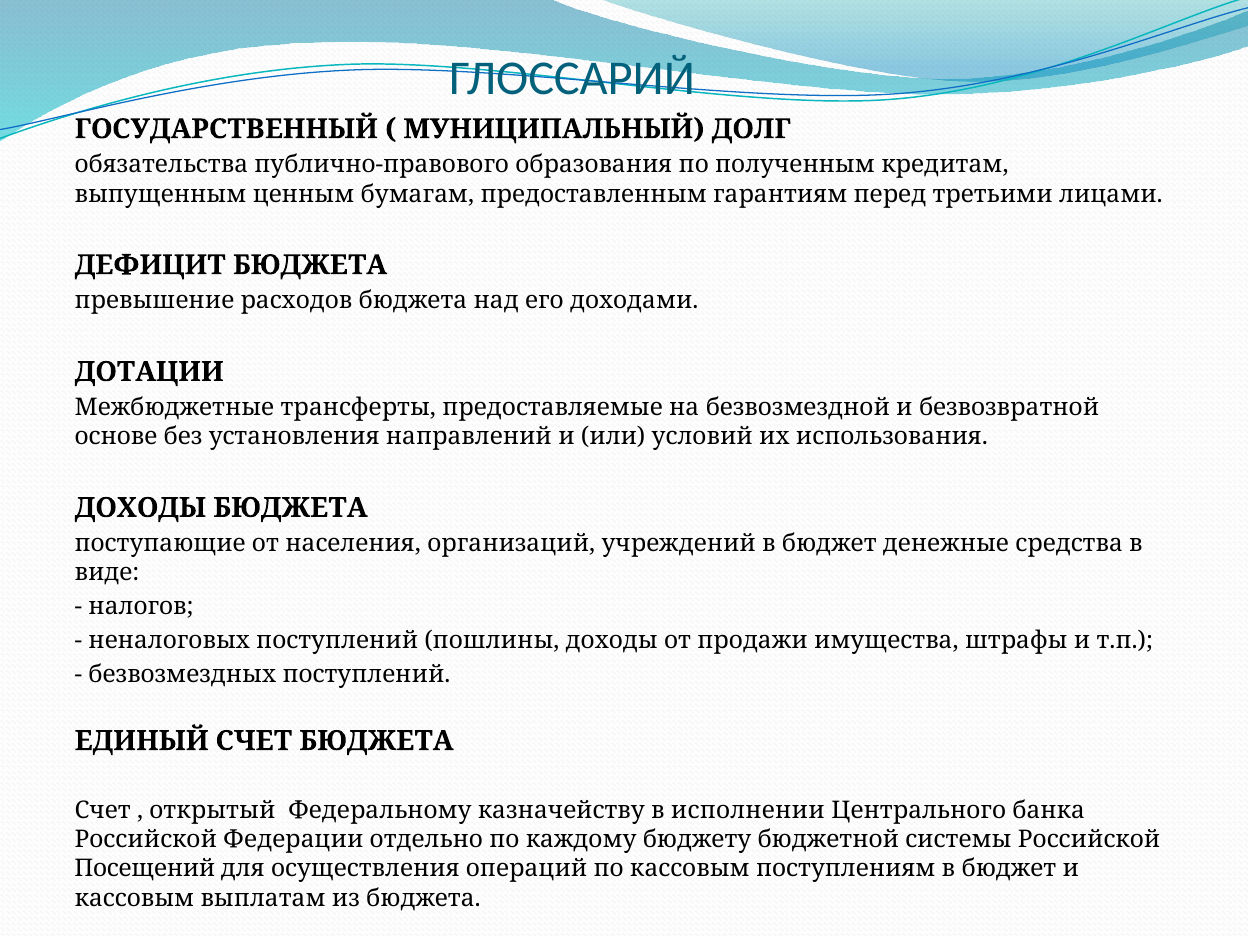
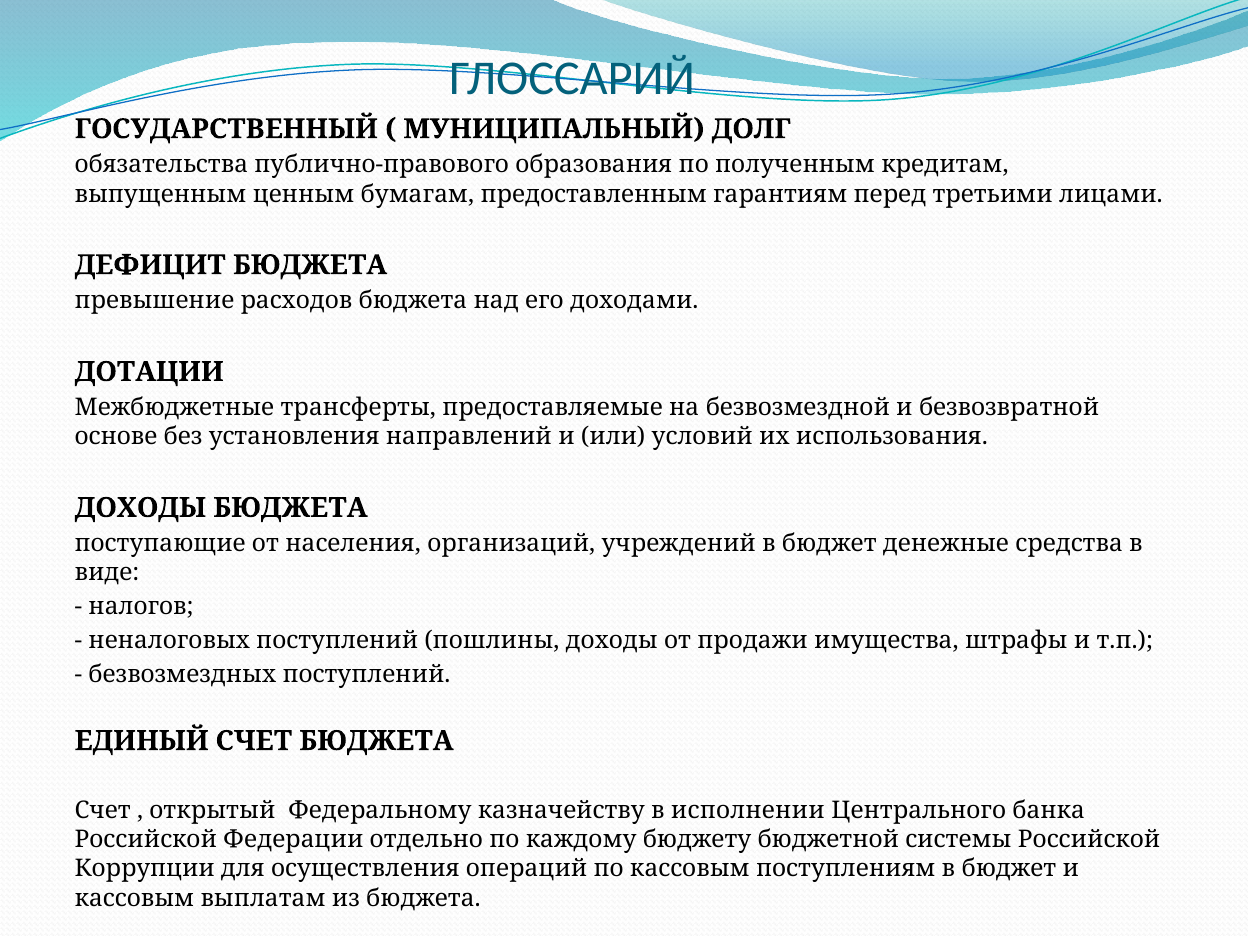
Посещений: Посещений -> Коррупции
